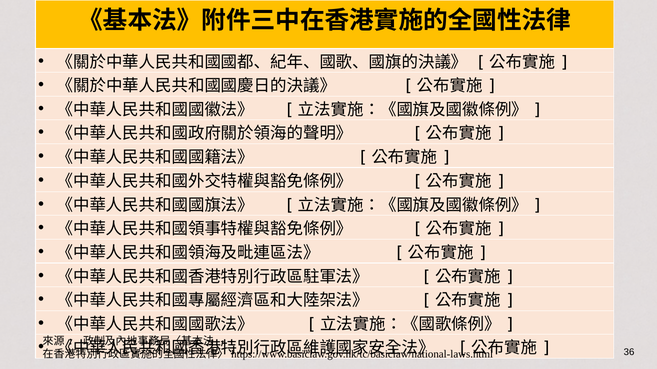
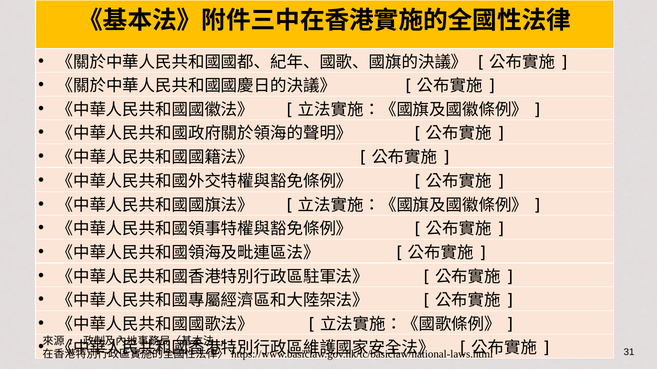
36: 36 -> 31
